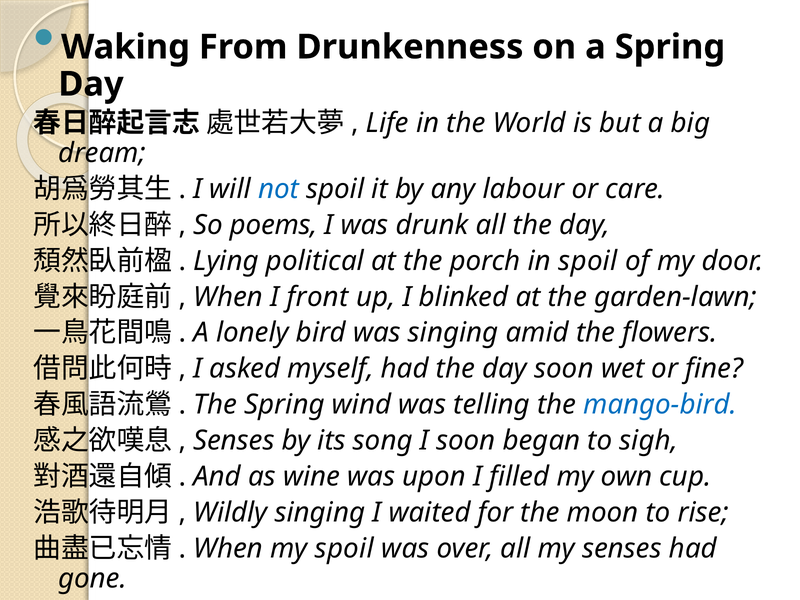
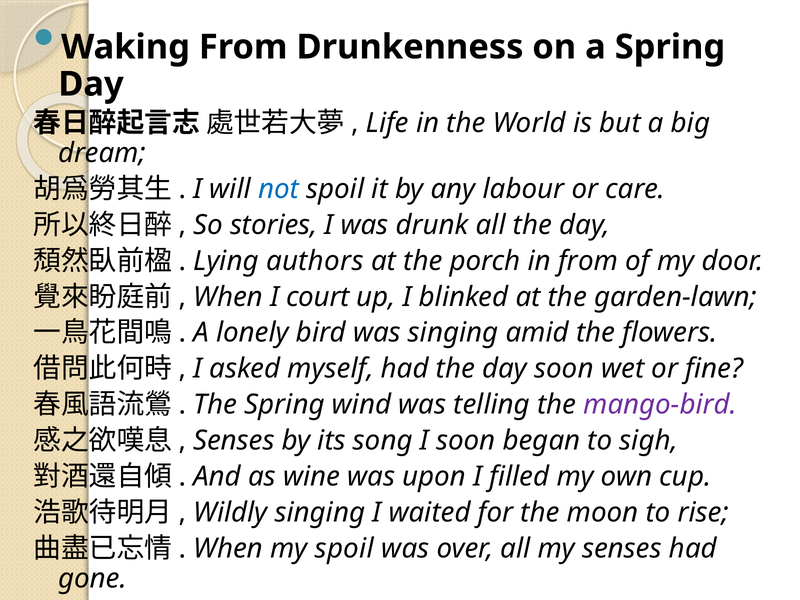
poems: poems -> stories
political: political -> authors
in spoil: spoil -> from
front: front -> court
mango-bird colour: blue -> purple
